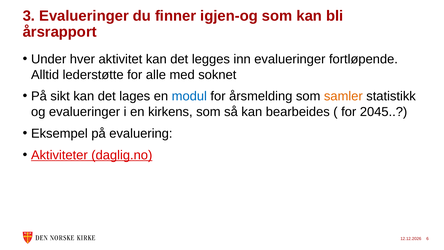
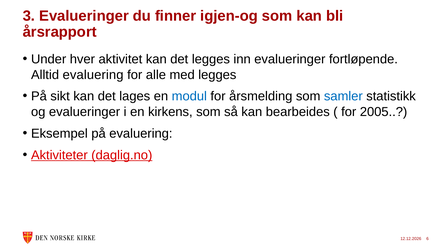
Alltid lederstøtte: lederstøtte -> evaluering
med soknet: soknet -> legges
samler colour: orange -> blue
2045: 2045 -> 2005
